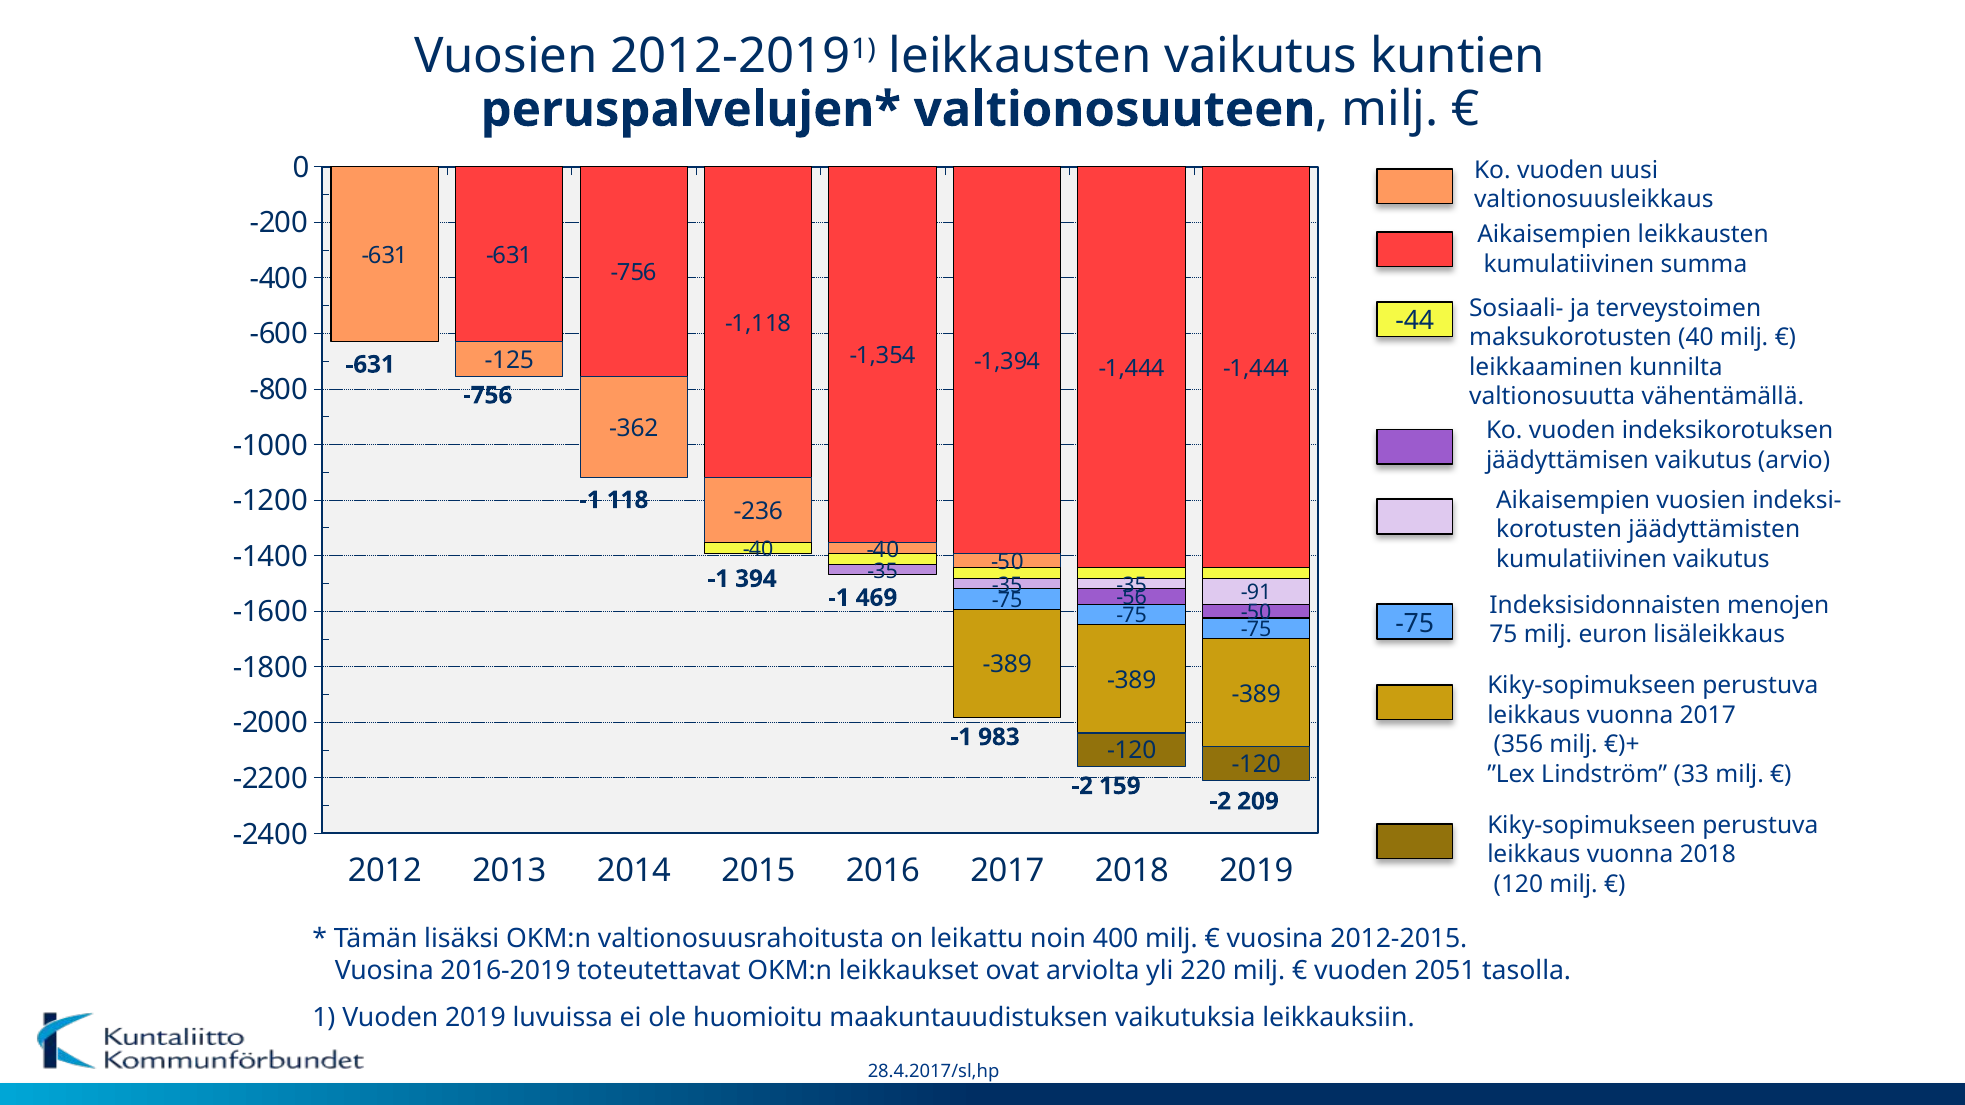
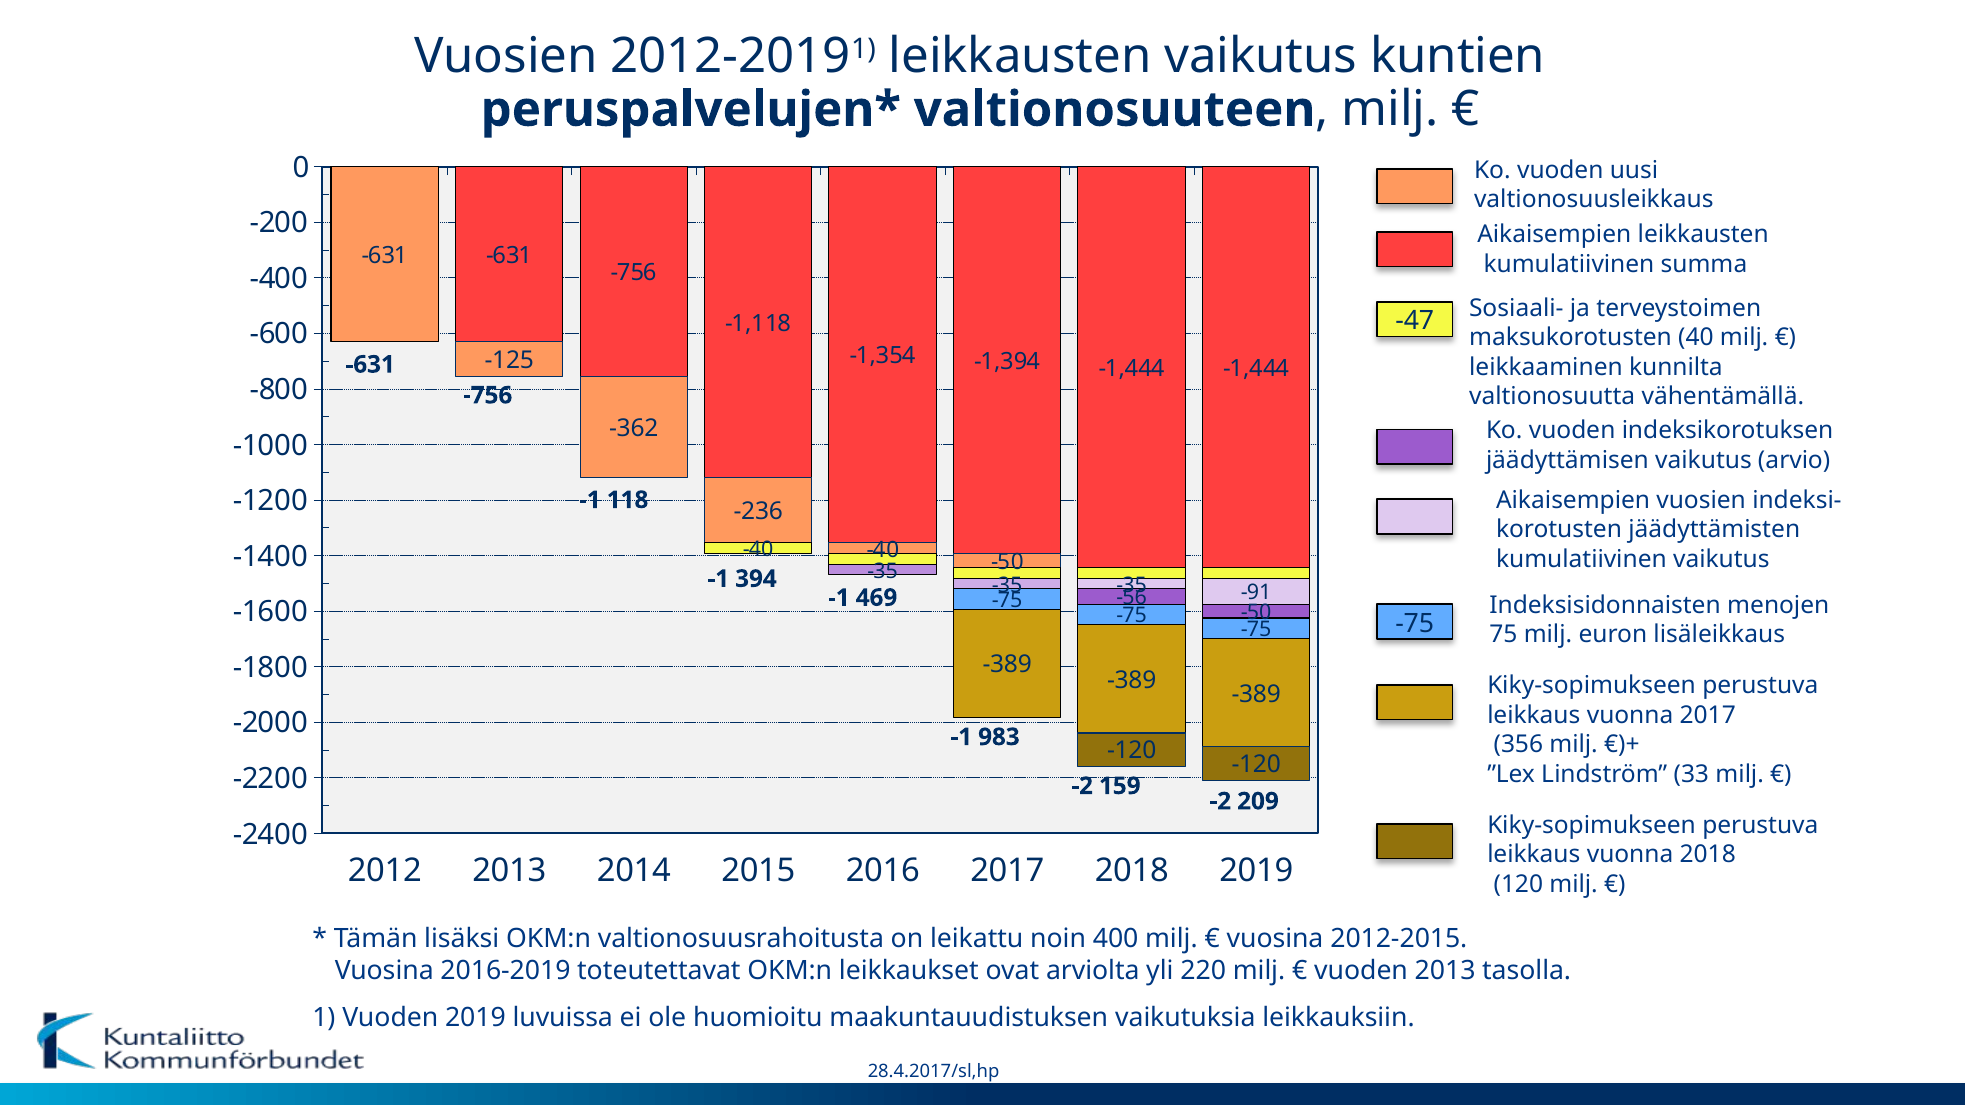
-44: -44 -> -47
vuoden 2051: 2051 -> 2013
